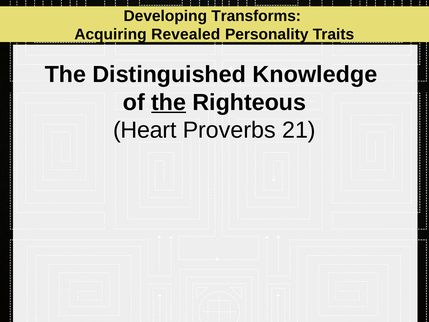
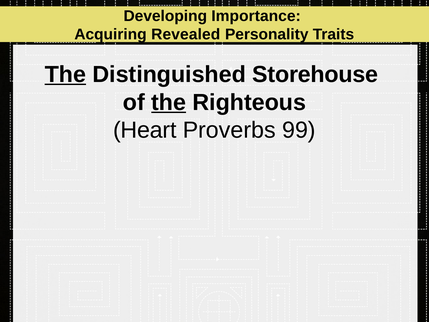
Transforms: Transforms -> Importance
The at (65, 74) underline: none -> present
Knowledge: Knowledge -> Storehouse
21: 21 -> 99
